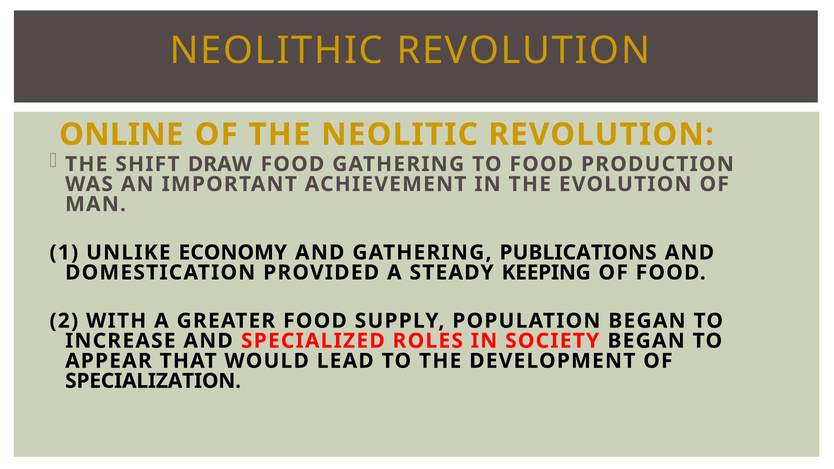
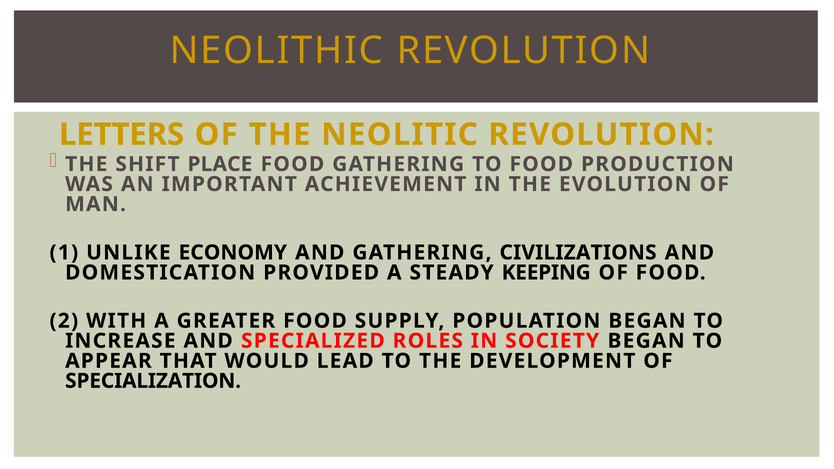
ONLINE: ONLINE -> LETTERS
DRAW: DRAW -> PLACE
PUBLICATIONS: PUBLICATIONS -> CIVILIZATIONS
